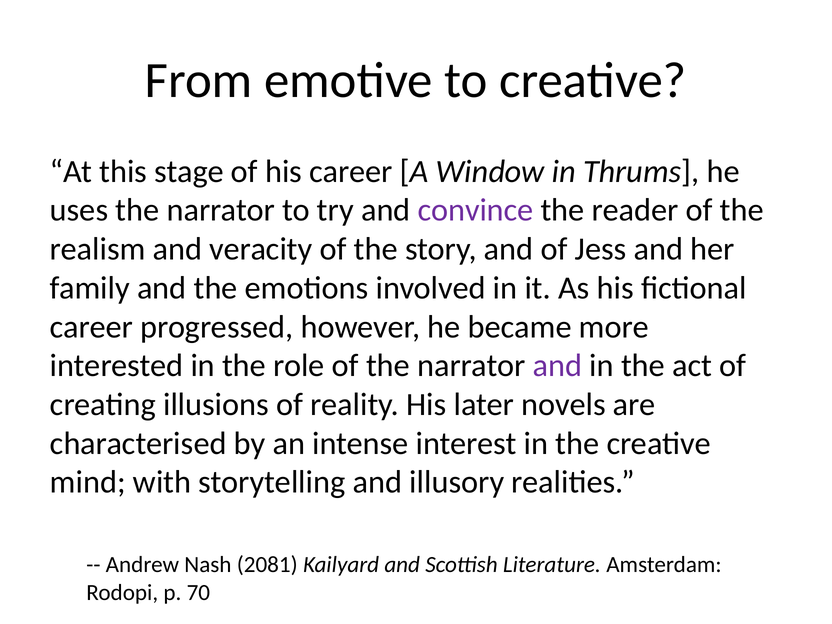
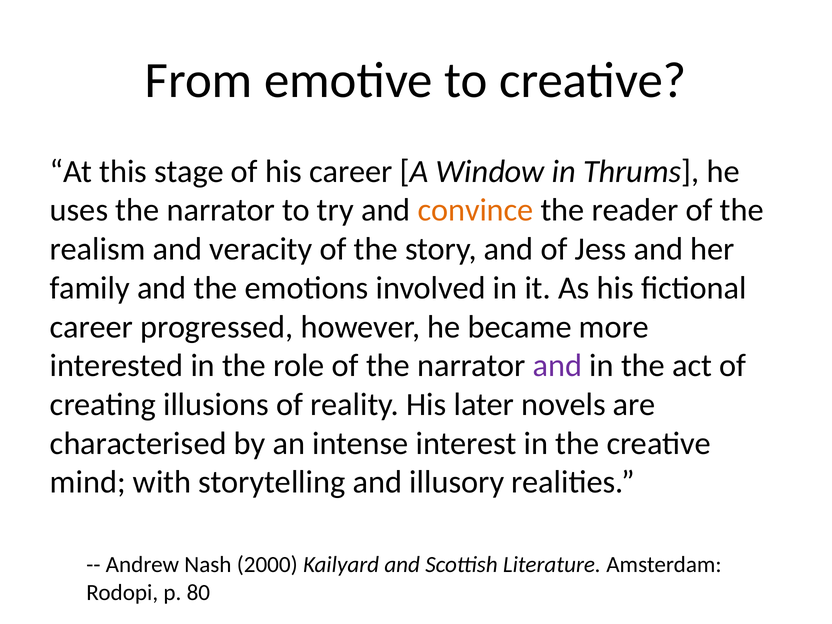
convince colour: purple -> orange
2081: 2081 -> 2000
70: 70 -> 80
